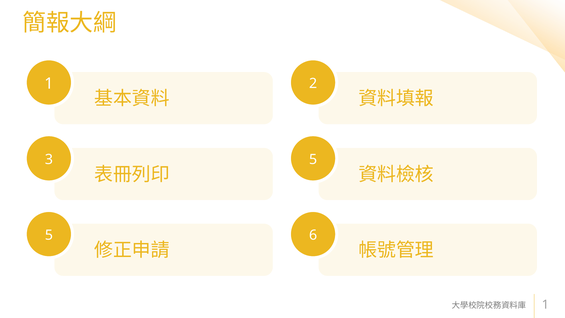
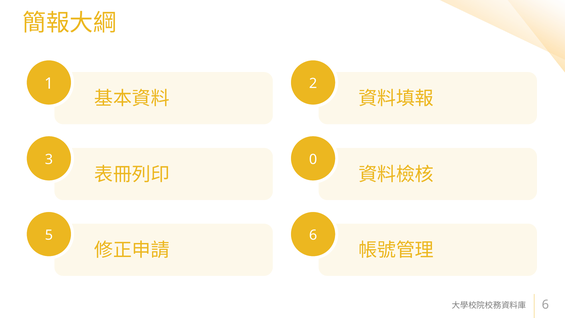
3 5: 5 -> 0
1 at (545, 305): 1 -> 6
